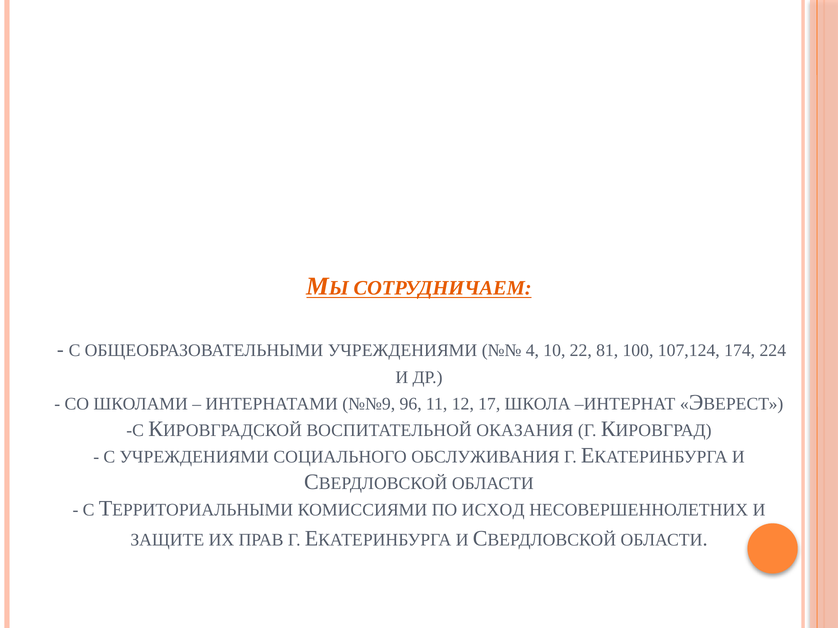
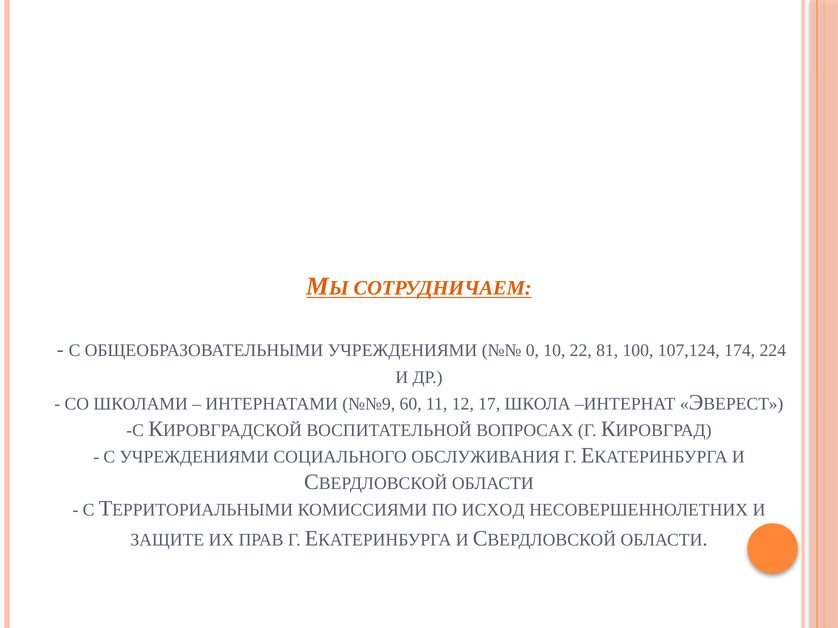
4: 4 -> 0
96: 96 -> 60
ОКАЗАНИЯ: ОКАЗАНИЯ -> ВОПРОСАХ
